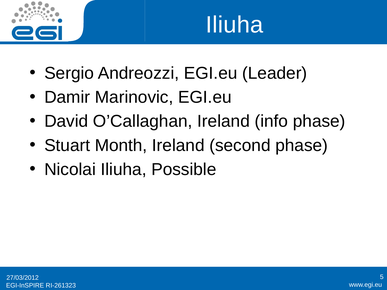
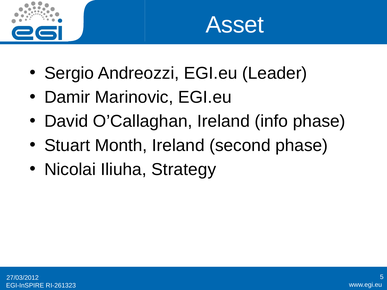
Iliuha at (235, 25): Iliuha -> Asset
Possible: Possible -> Strategy
